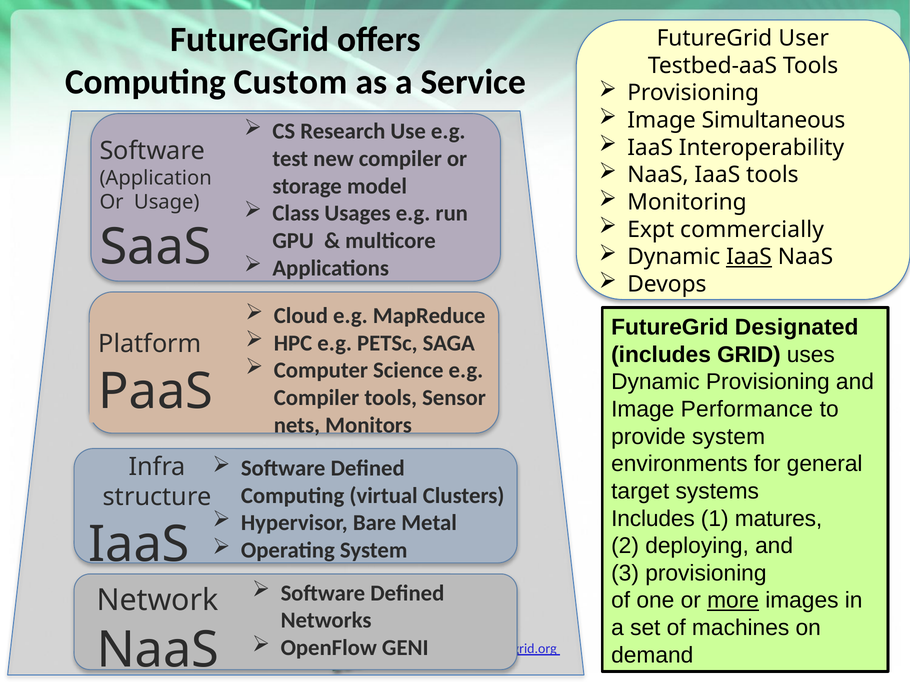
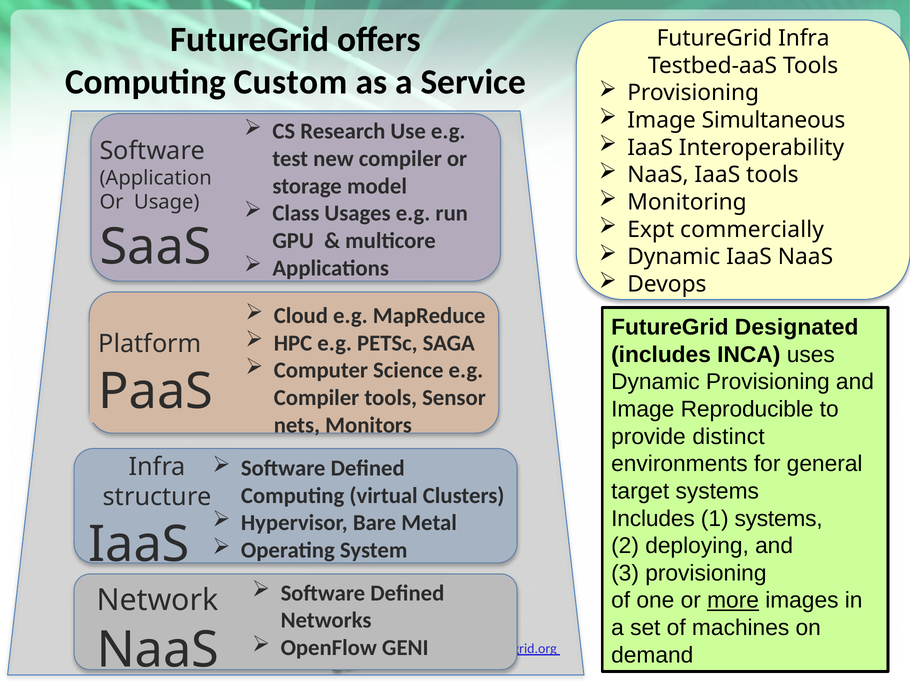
FutureGrid User: User -> Infra
IaaS at (749, 257) underline: present -> none
GRID: GRID -> INCA
Performance: Performance -> Reproducible
provide system: system -> distinct
1 matures: matures -> systems
